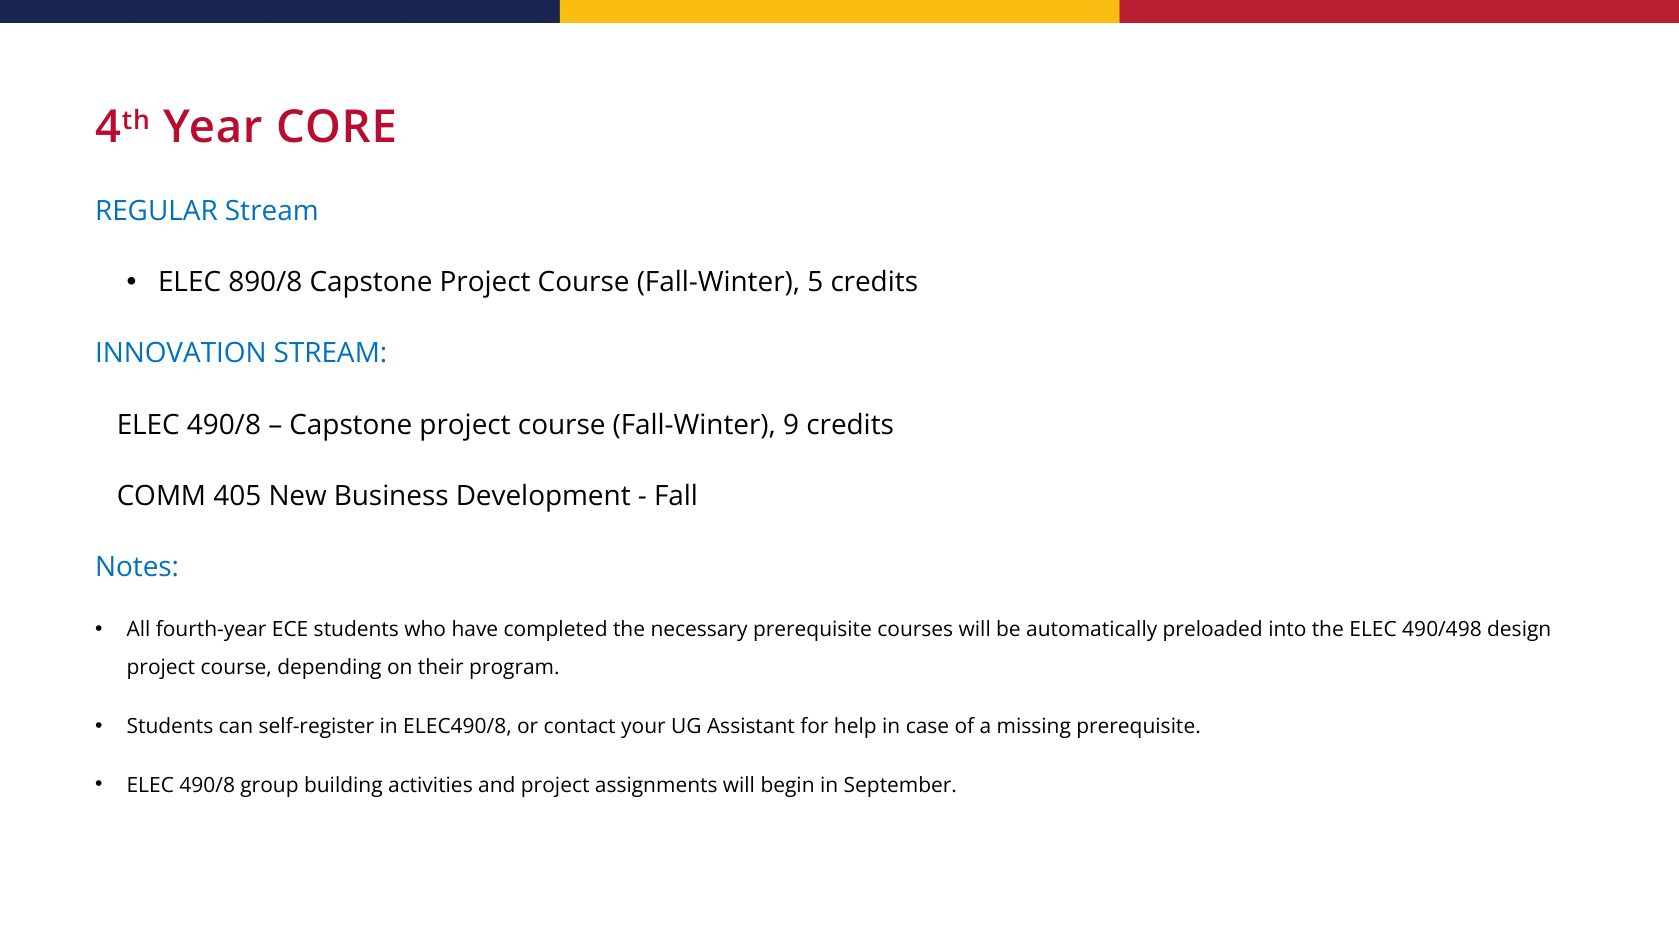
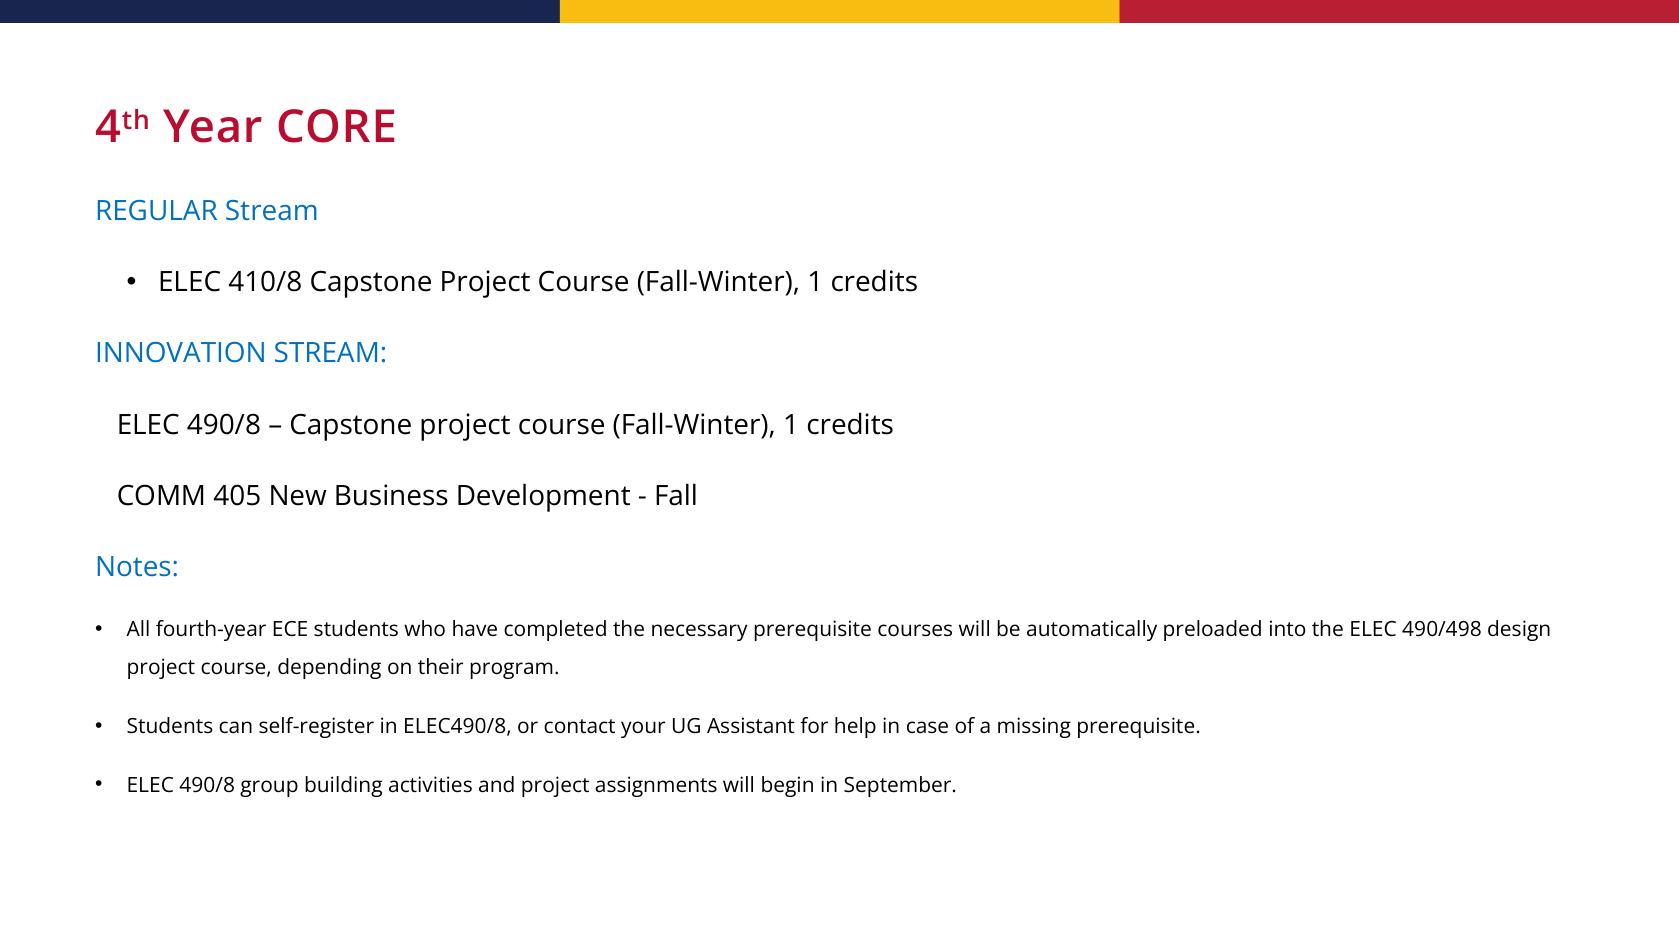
890/8: 890/8 -> 410/8
5 at (815, 283): 5 -> 1
9 at (791, 425): 9 -> 1
